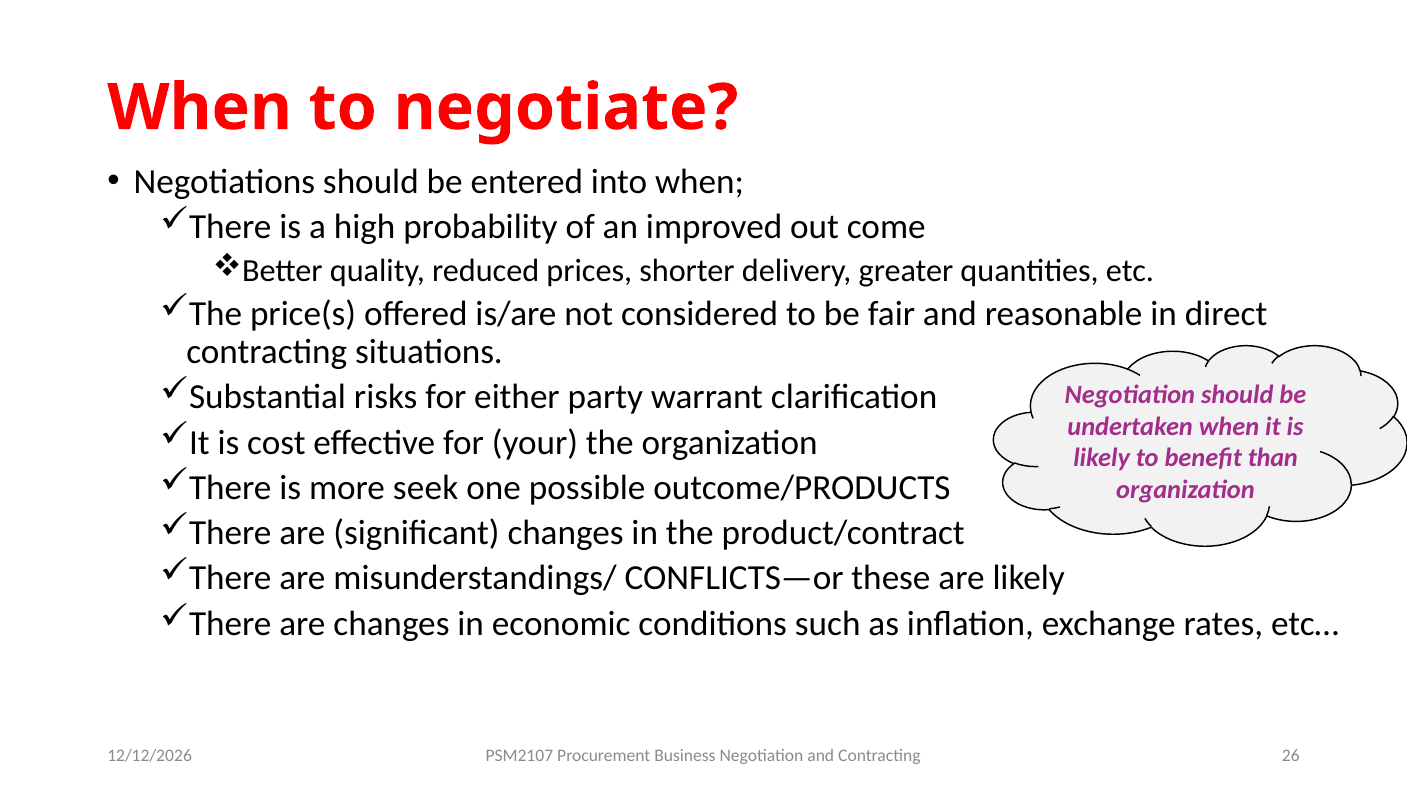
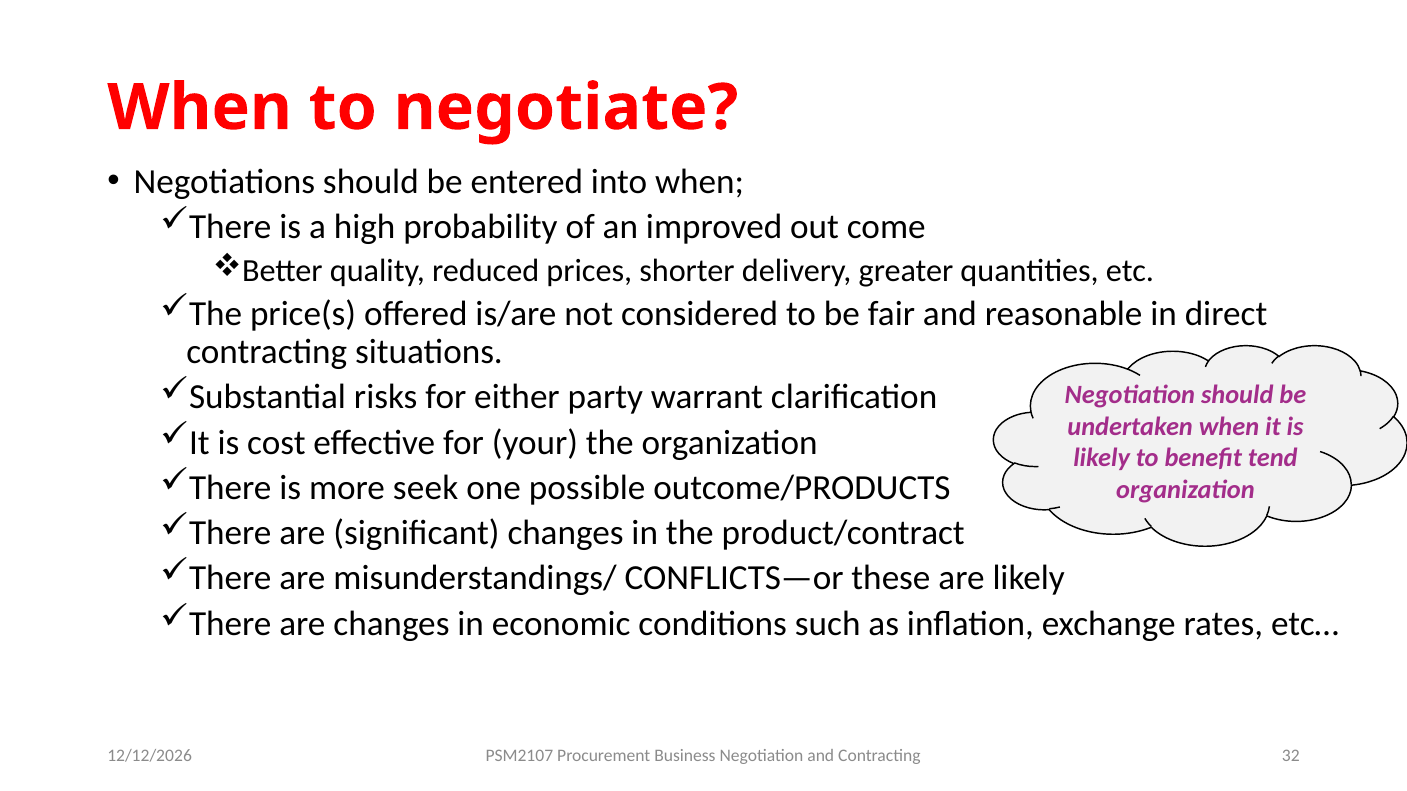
than: than -> tend
26: 26 -> 32
